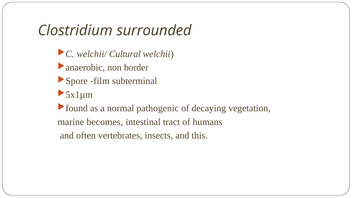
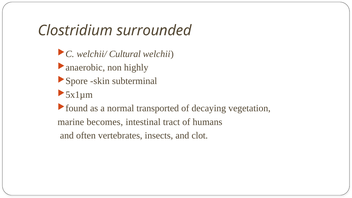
border: border -> highly
film: film -> skin
pathogenic: pathogenic -> transported
this: this -> clot
